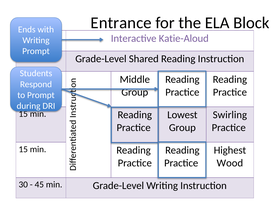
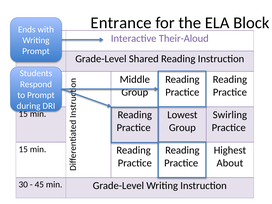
Katie-Aloud: Katie-Aloud -> Their-Aloud
Wood: Wood -> About
